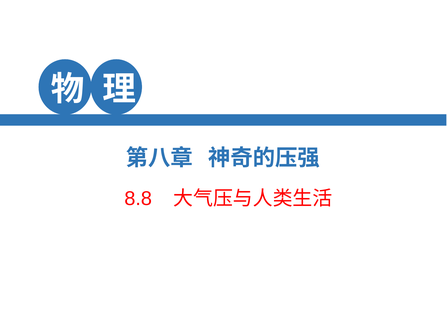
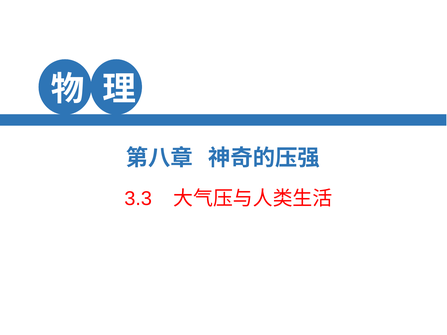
8.8: 8.8 -> 3.3
